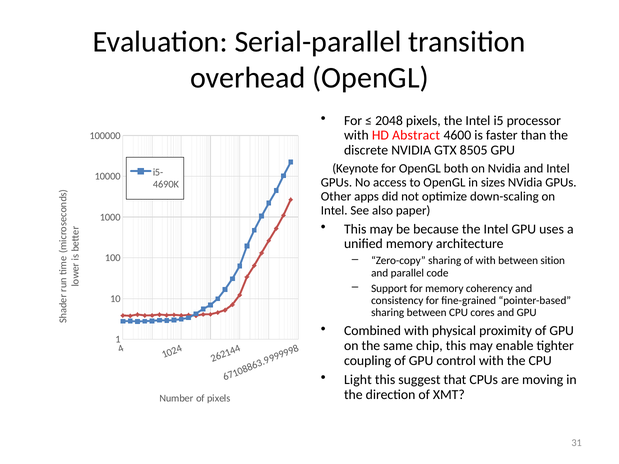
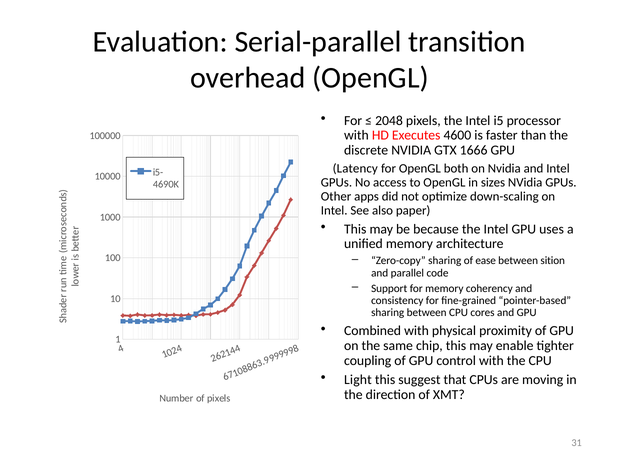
Abstract: Abstract -> Executes
8505: 8505 -> 1666
Keynote: Keynote -> Latency
of with: with -> ease
